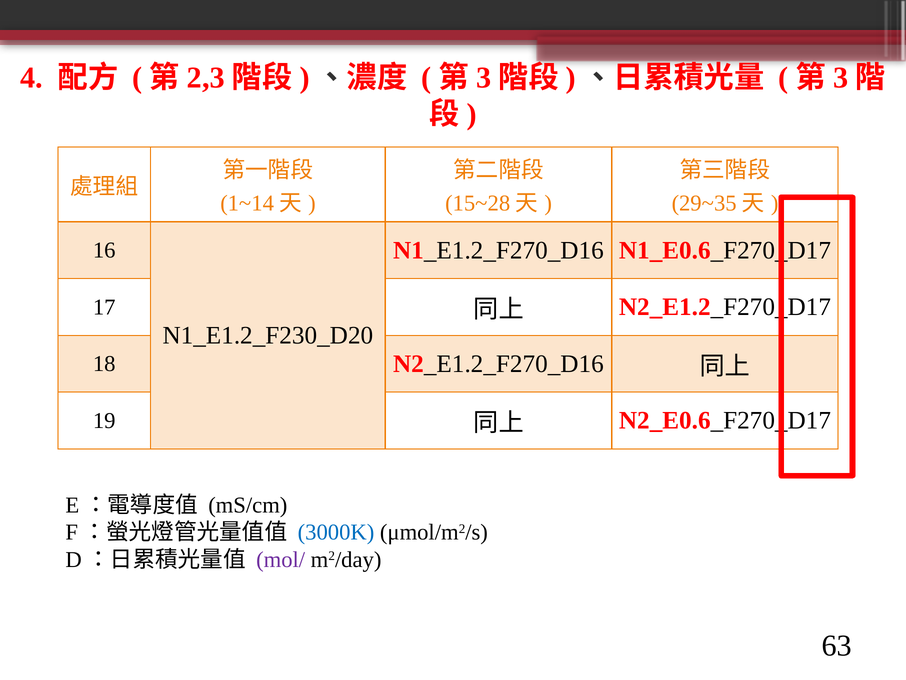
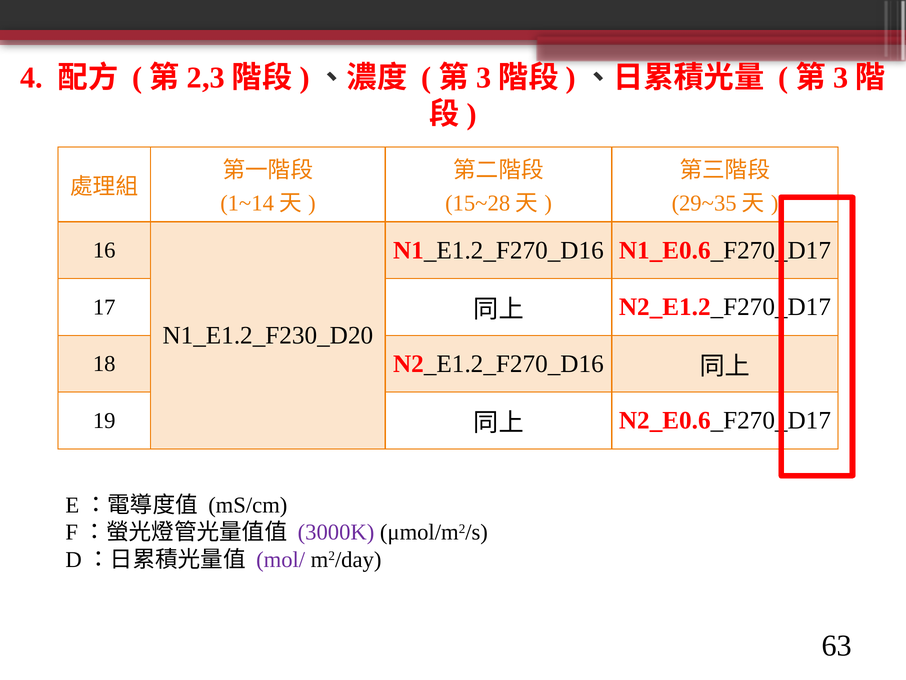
3000K colour: blue -> purple
